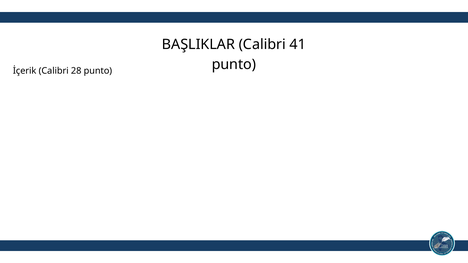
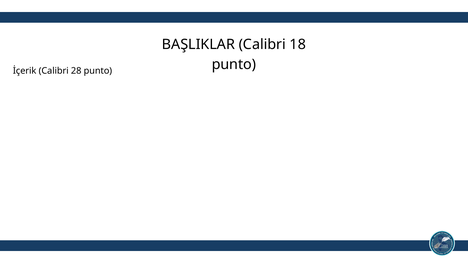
41: 41 -> 18
